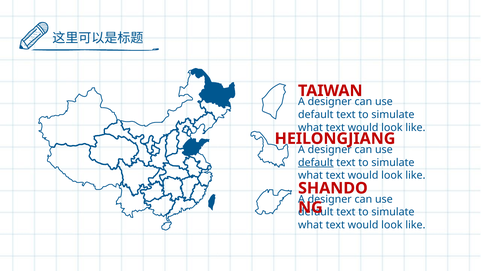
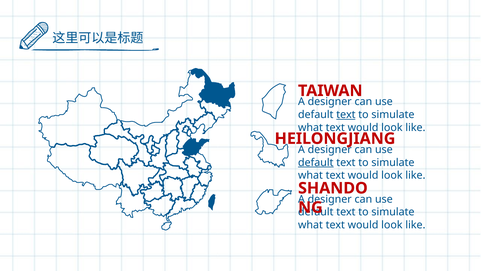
text at (346, 114) underline: none -> present
